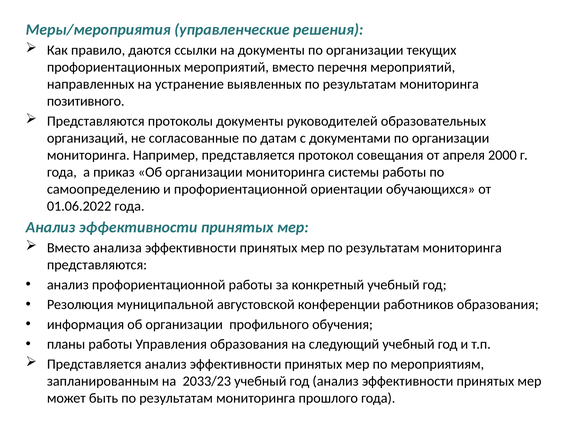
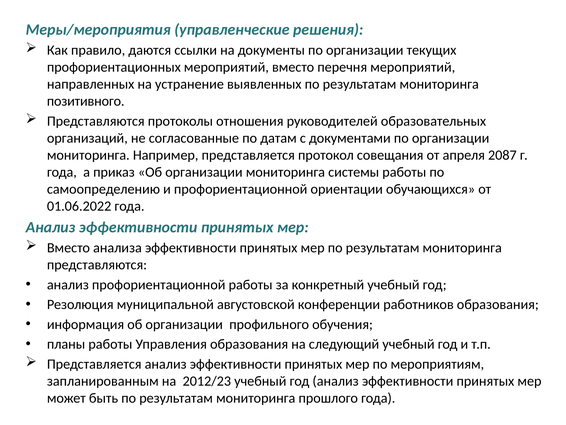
протоколы документы: документы -> отношения
2000: 2000 -> 2087
2033/23: 2033/23 -> 2012/23
